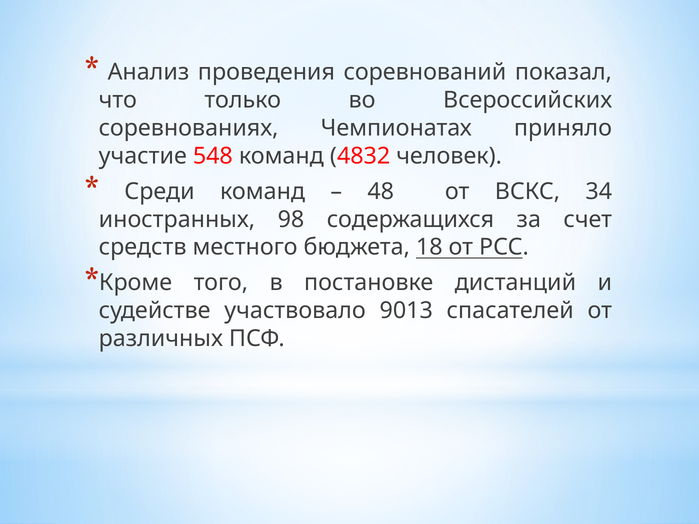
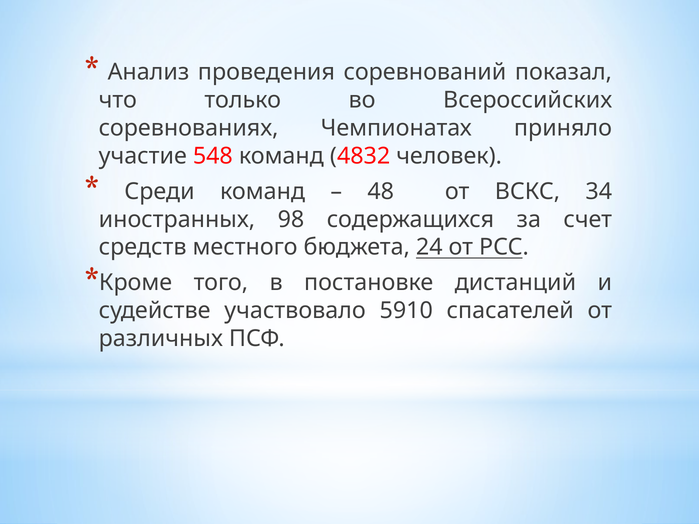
18: 18 -> 24
9013: 9013 -> 5910
